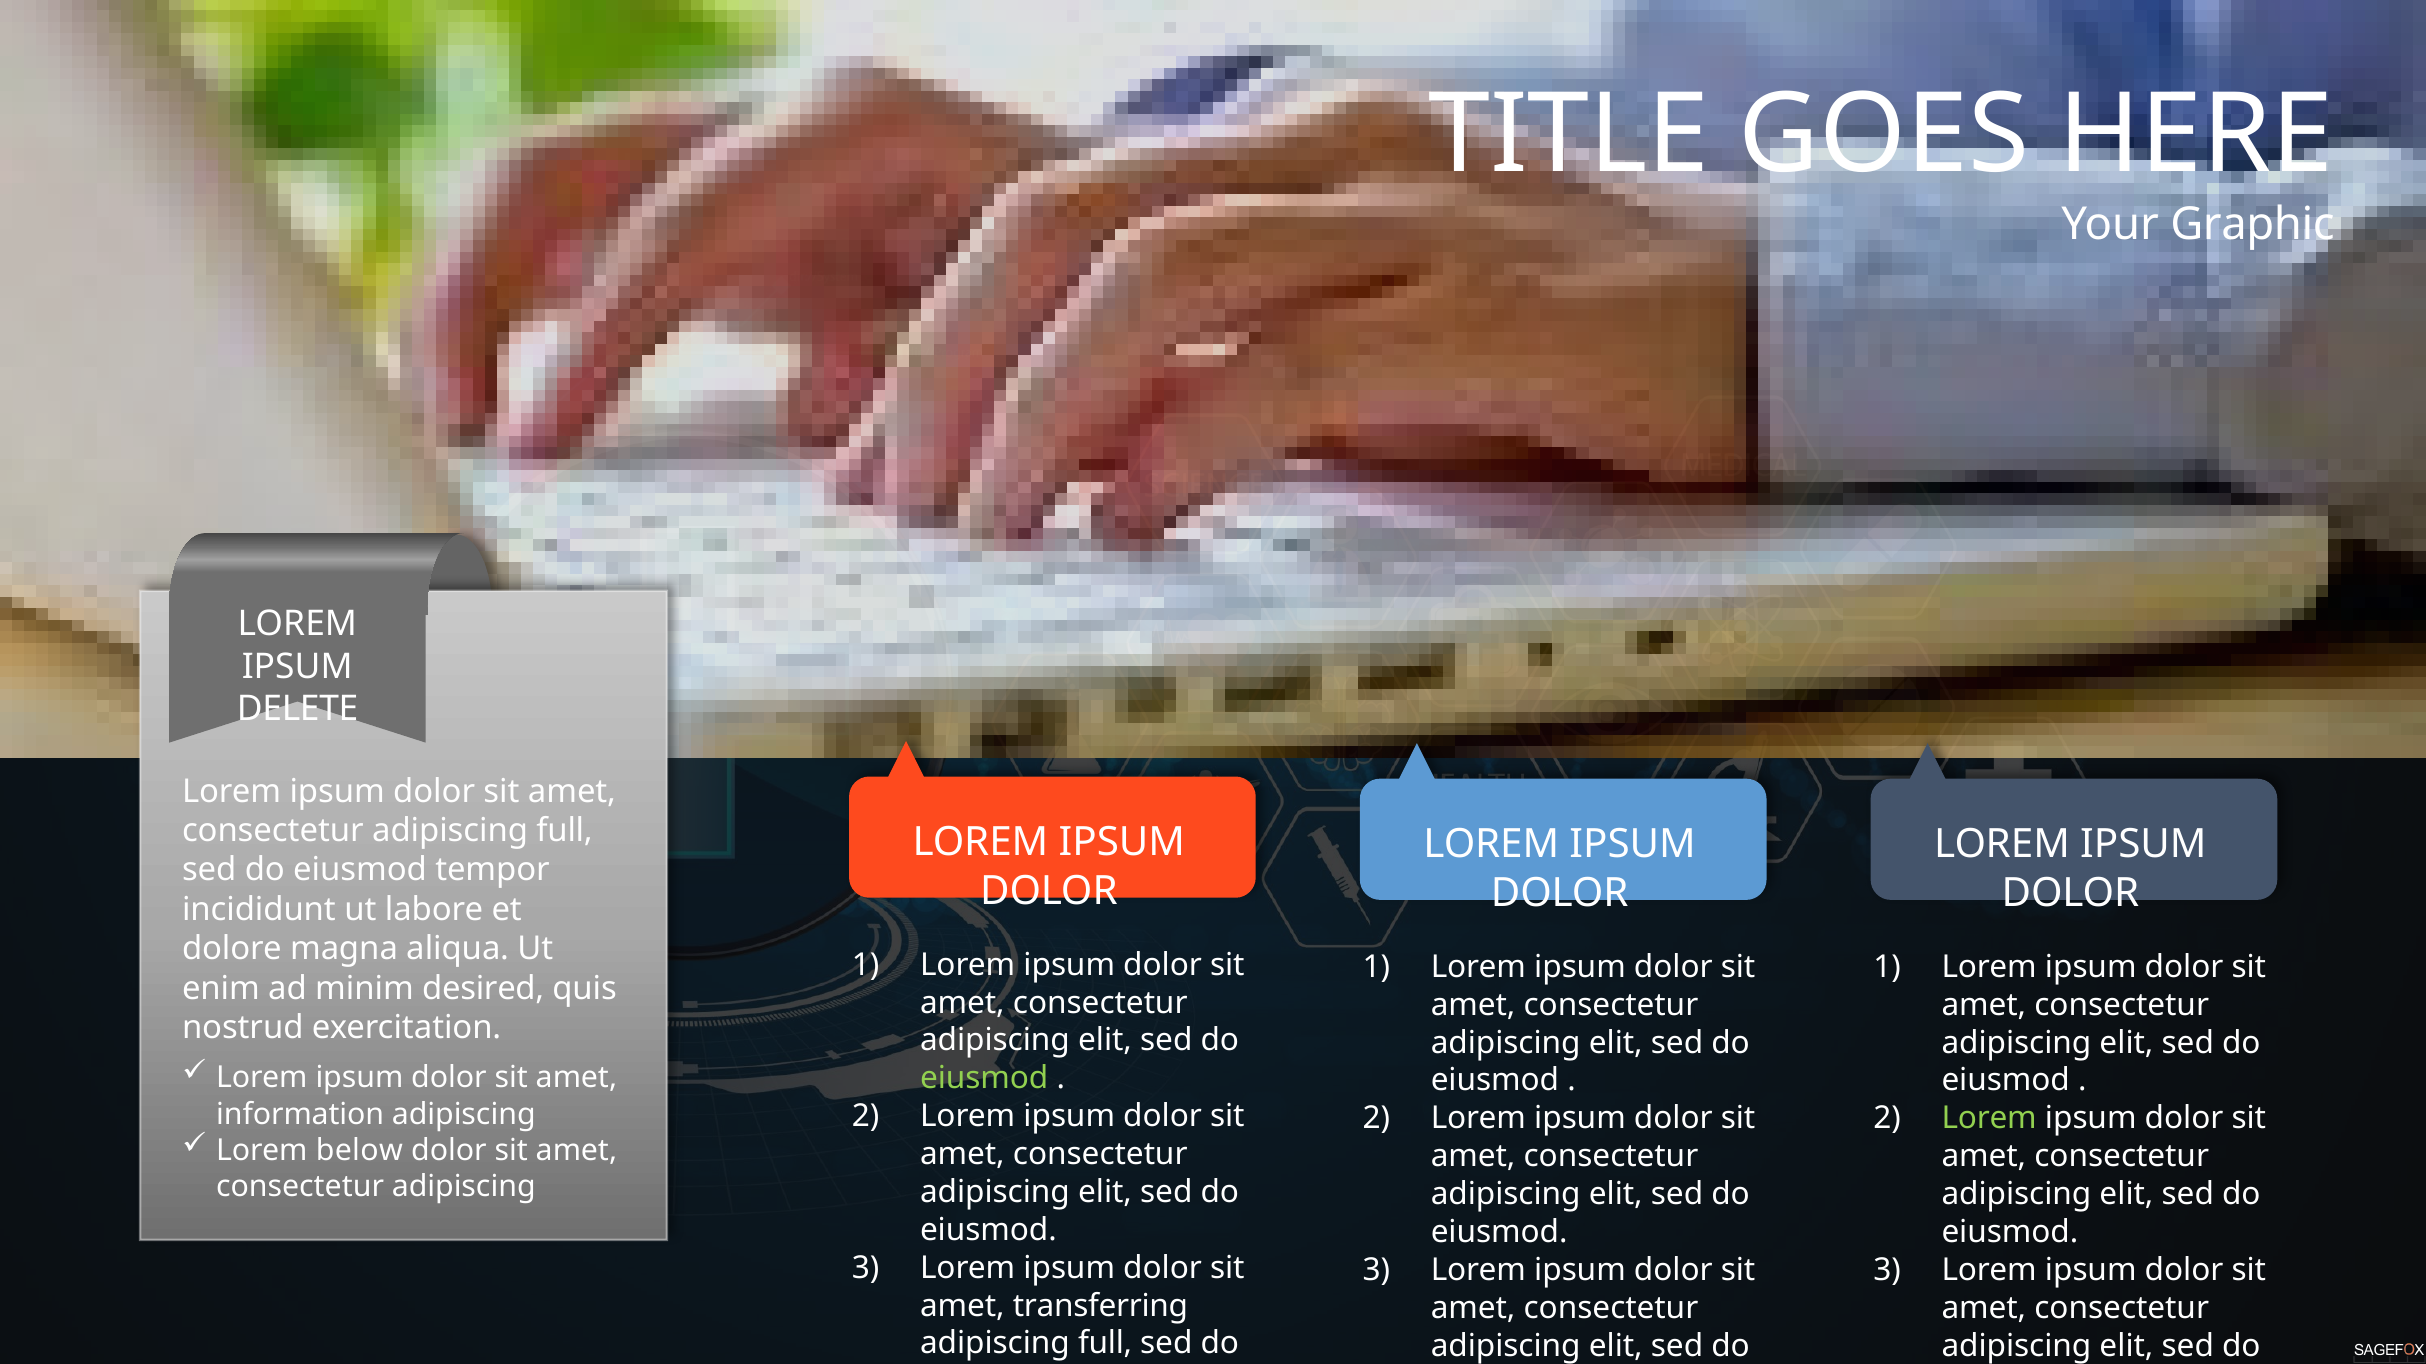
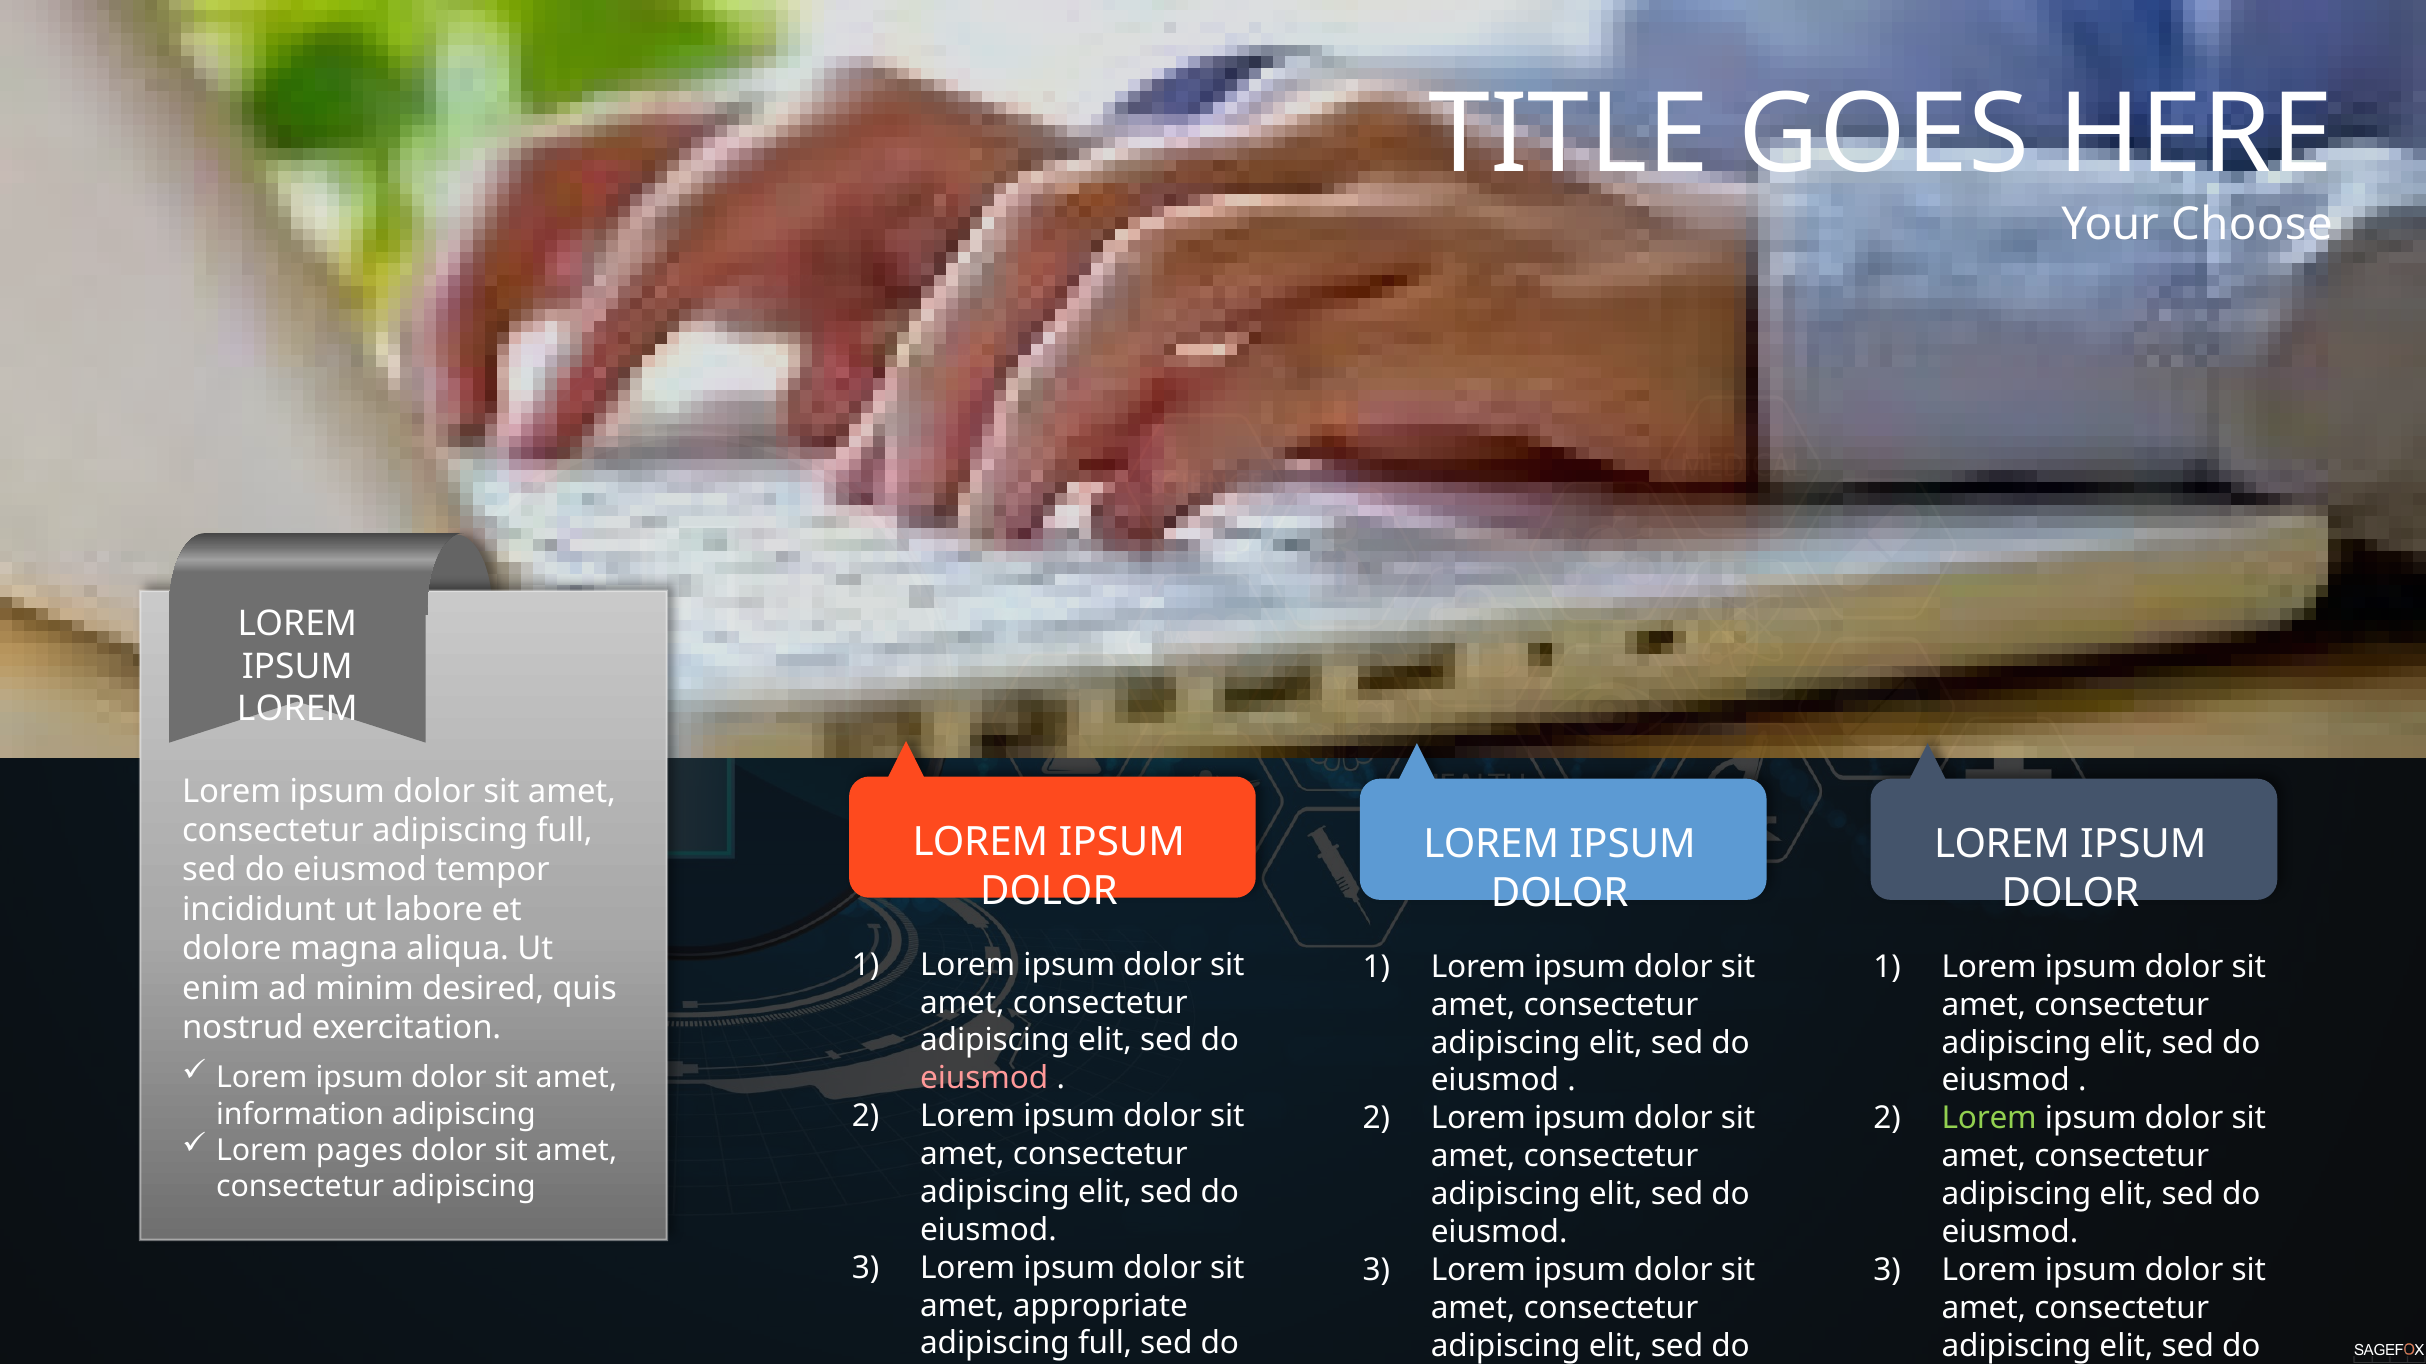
Graphic: Graphic -> Choose
DELETE at (298, 709): DELETE -> LOREM
eiusmod at (984, 1079) colour: light green -> pink
below: below -> pages
transferring: transferring -> appropriate
